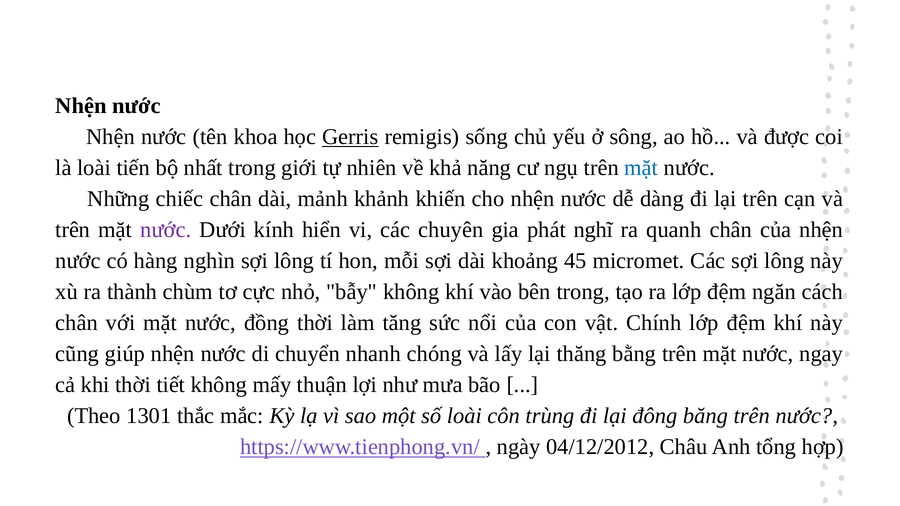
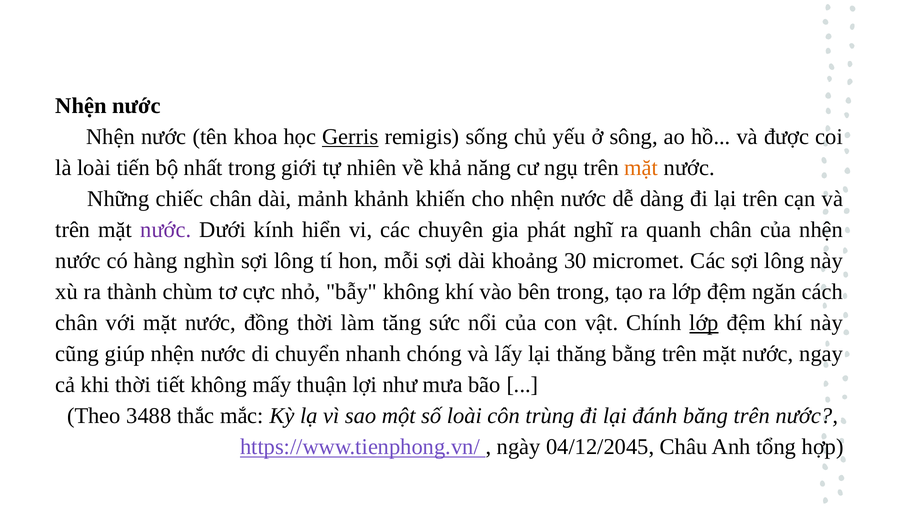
mặt at (641, 168) colour: blue -> orange
45: 45 -> 30
lớp at (704, 323) underline: none -> present
1301: 1301 -> 3488
đông: đông -> đánh
04/12/2012: 04/12/2012 -> 04/12/2045
